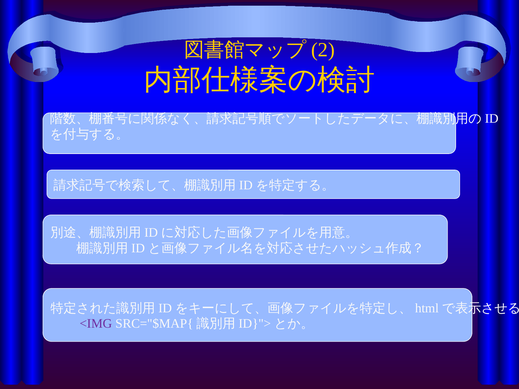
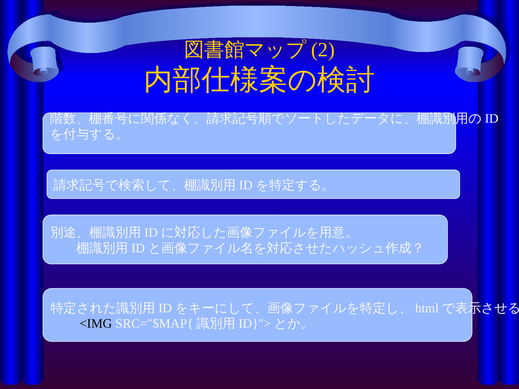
<IMG colour: purple -> black
